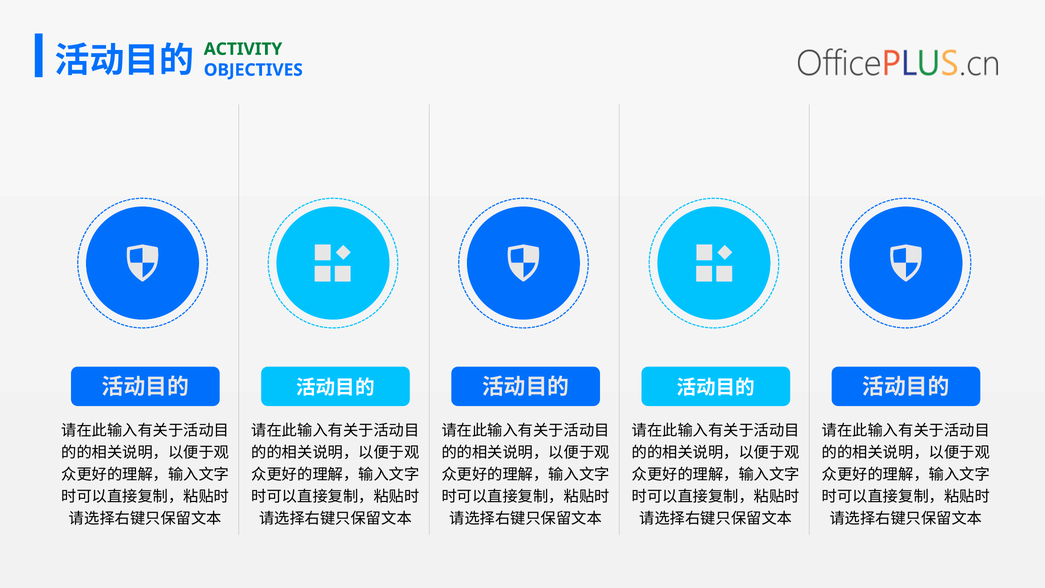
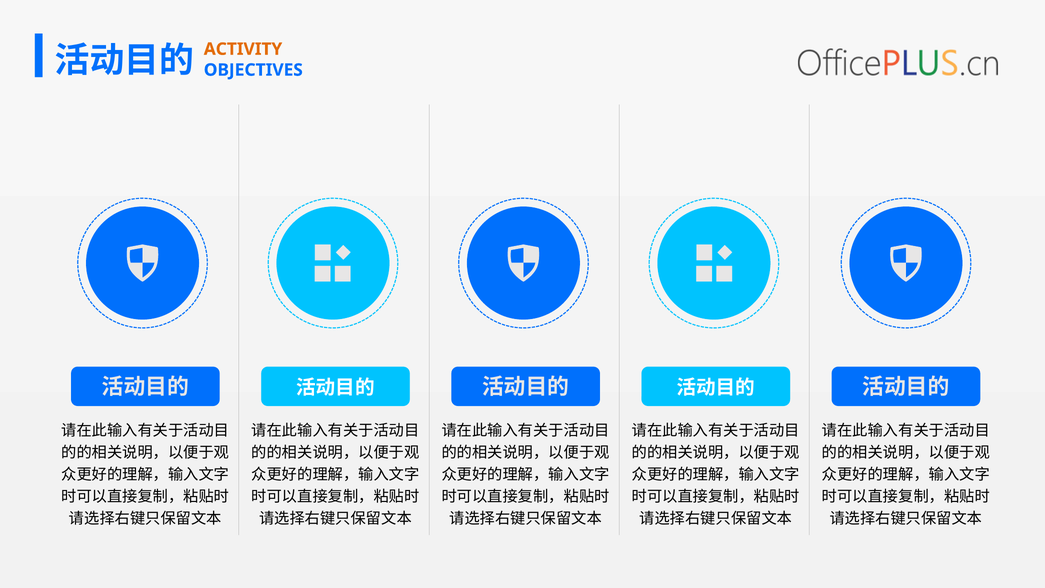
ACTIVITY colour: green -> orange
